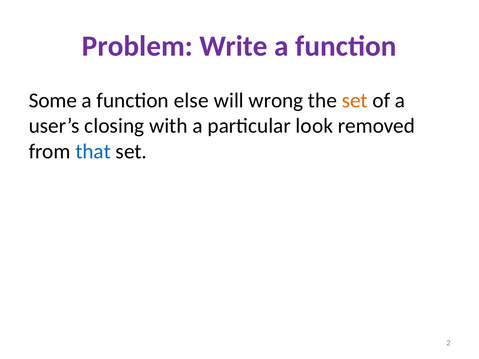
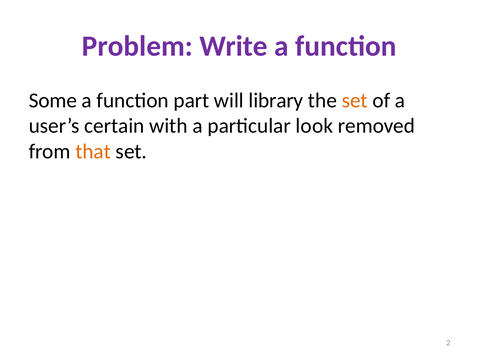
else: else -> part
wrong: wrong -> library
closing: closing -> certain
that colour: blue -> orange
